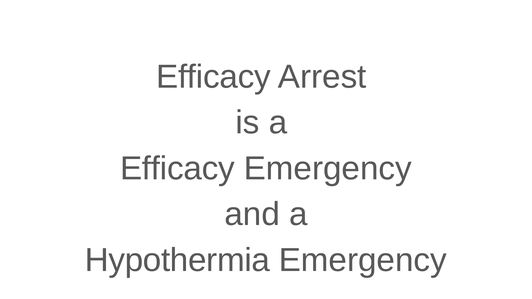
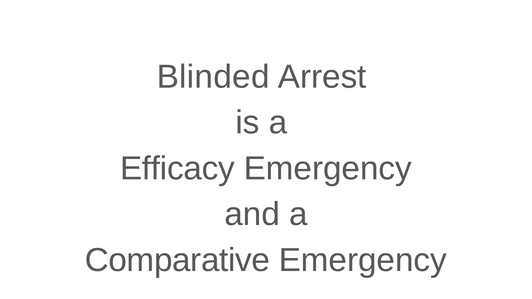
Efficacy at (213, 77): Efficacy -> Blinded
Hypothermia: Hypothermia -> Comparative
